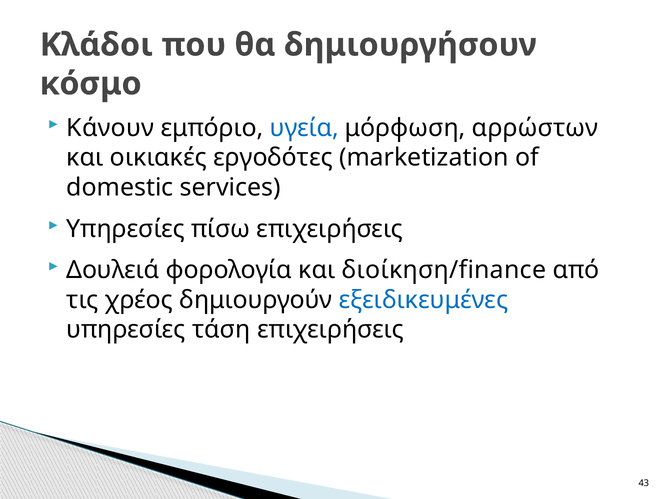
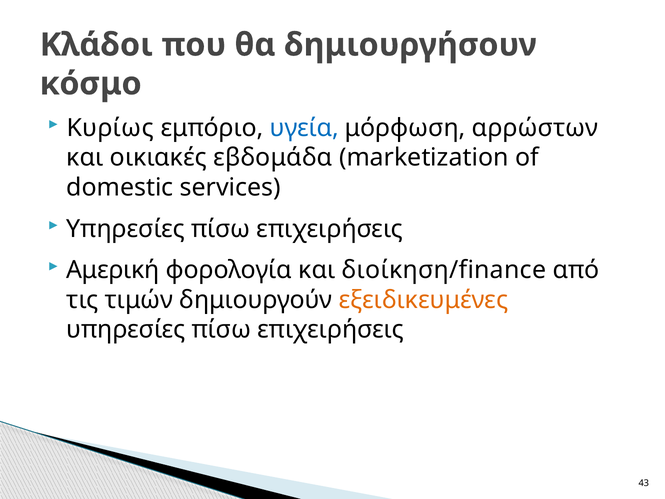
Κάνουν: Κάνουν -> Κυρίως
εργοδότες: εργοδότες -> εβδομάδα
Δουλειά: Δουλειά -> Αμερική
χρέος: χρέος -> τιμών
εξειδικευμένες colour: blue -> orange
τάση at (221, 330): τάση -> πίσω
